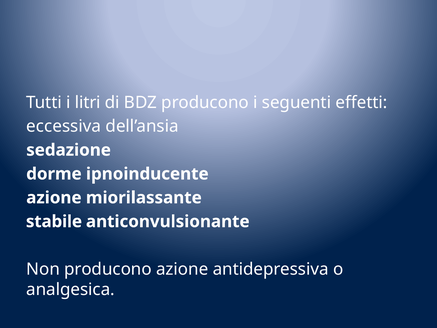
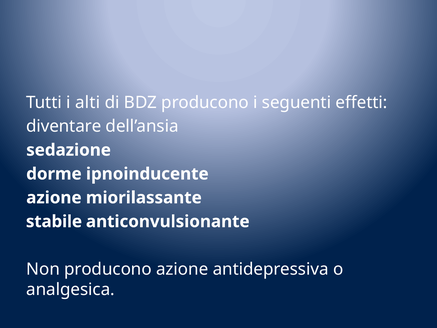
litri: litri -> alti
eccessiva: eccessiva -> diventare
